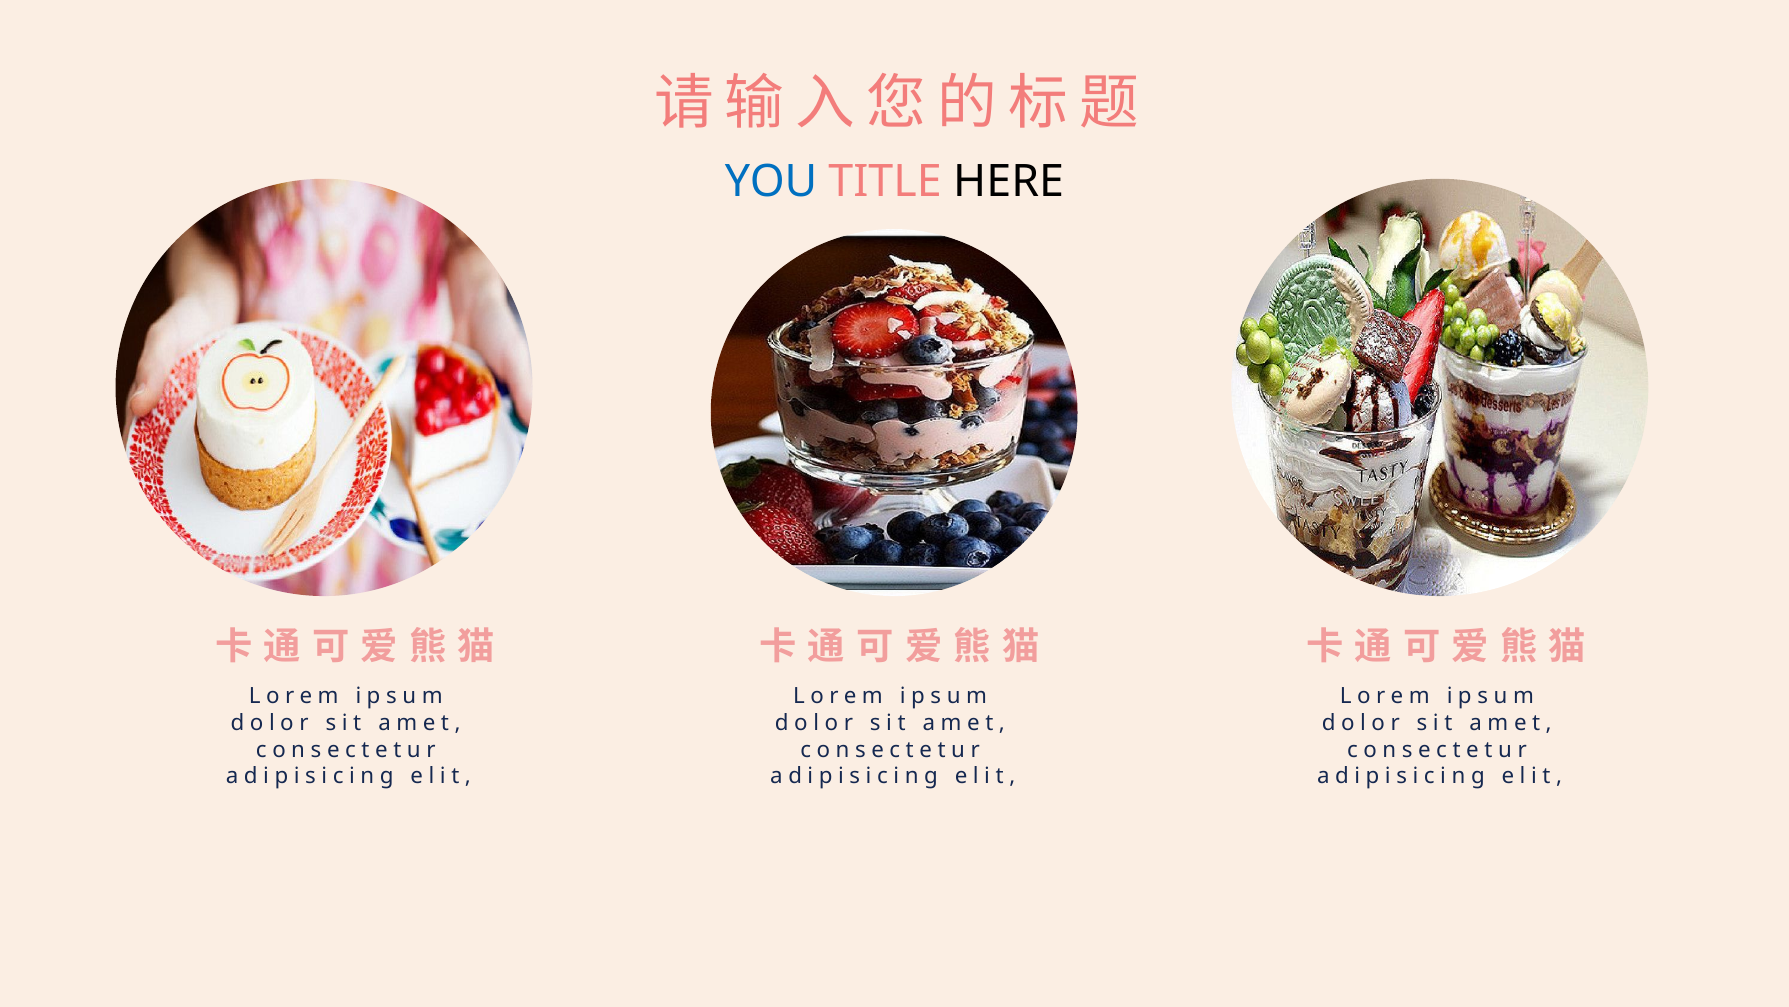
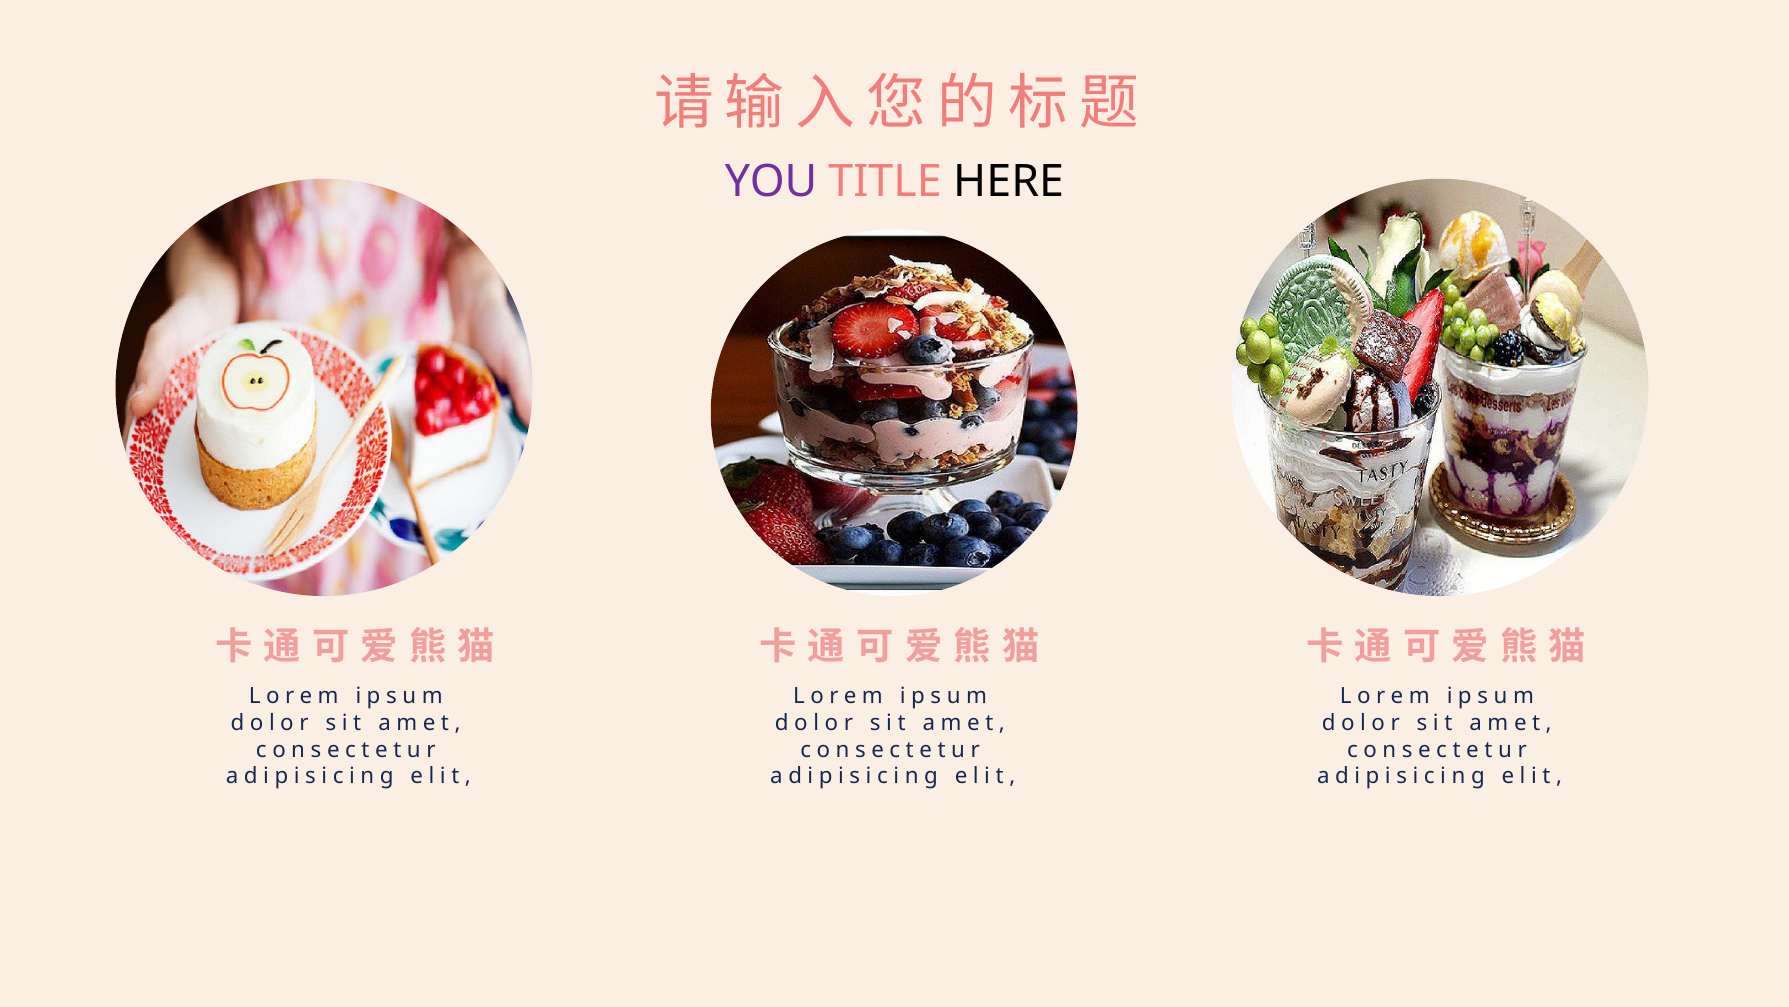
YOU colour: blue -> purple
